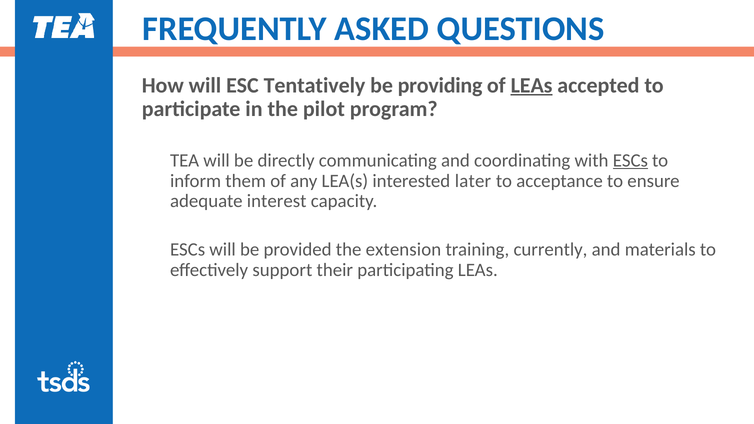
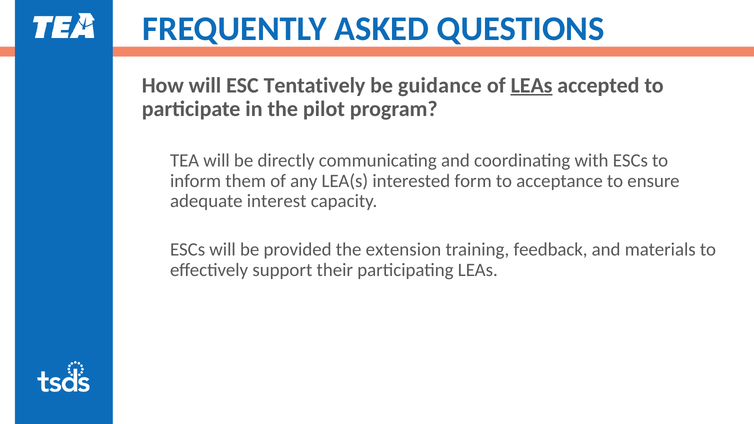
providing: providing -> guidance
ESCs at (630, 161) underline: present -> none
later: later -> form
currently: currently -> feedback
